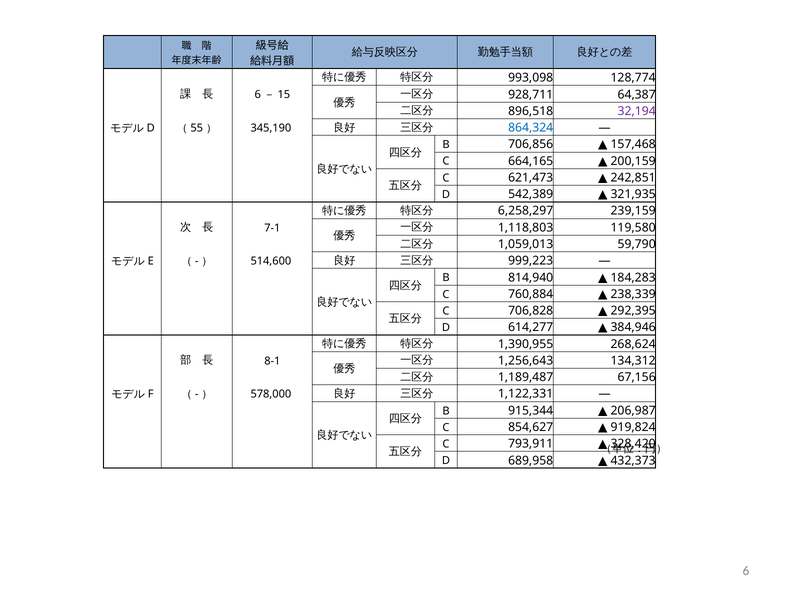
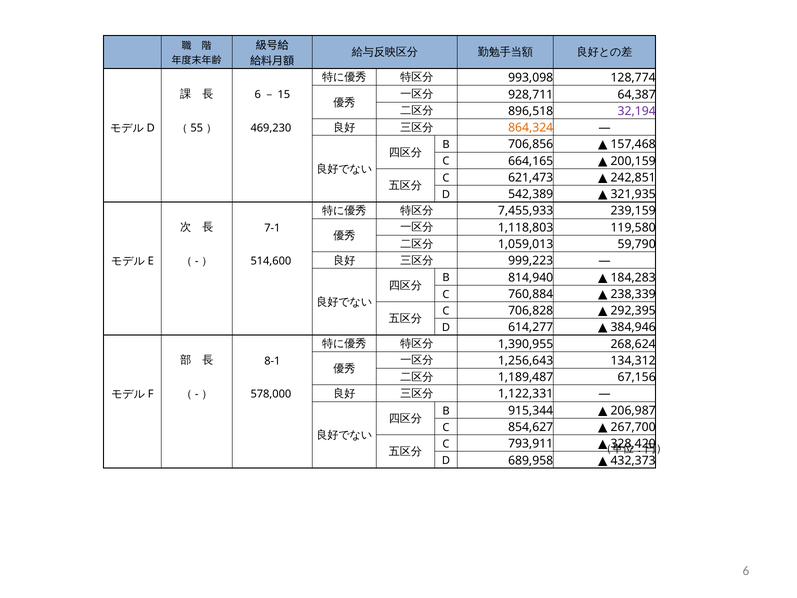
345,190: 345,190 -> 469,230
864,324 colour: blue -> orange
6,258,297: 6,258,297 -> 7,455,933
919,824: 919,824 -> 267,700
